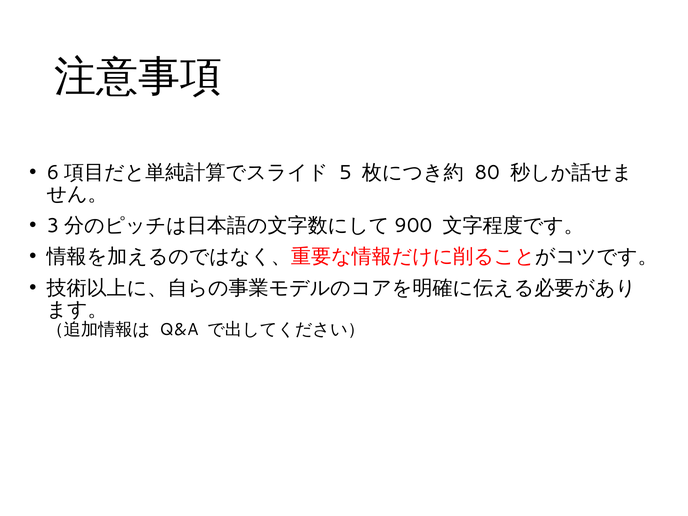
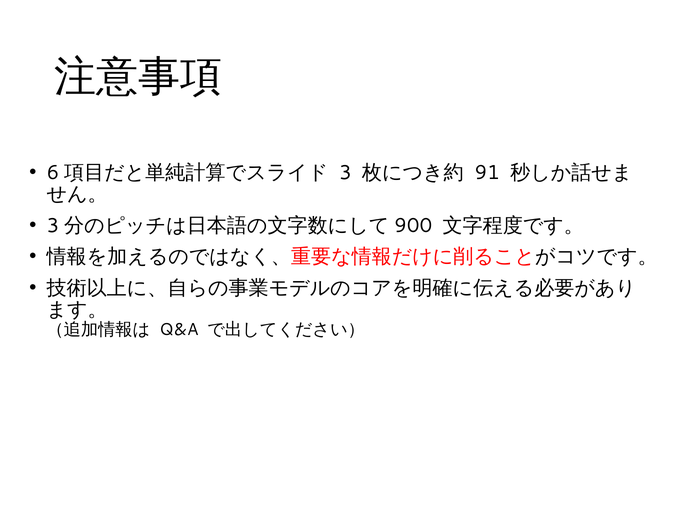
5: 5 -> 3
80: 80 -> 91
